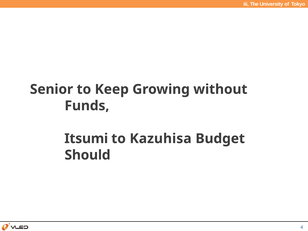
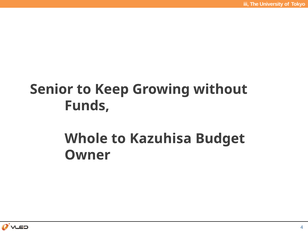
Itsumi: Itsumi -> Whole
Should: Should -> Owner
